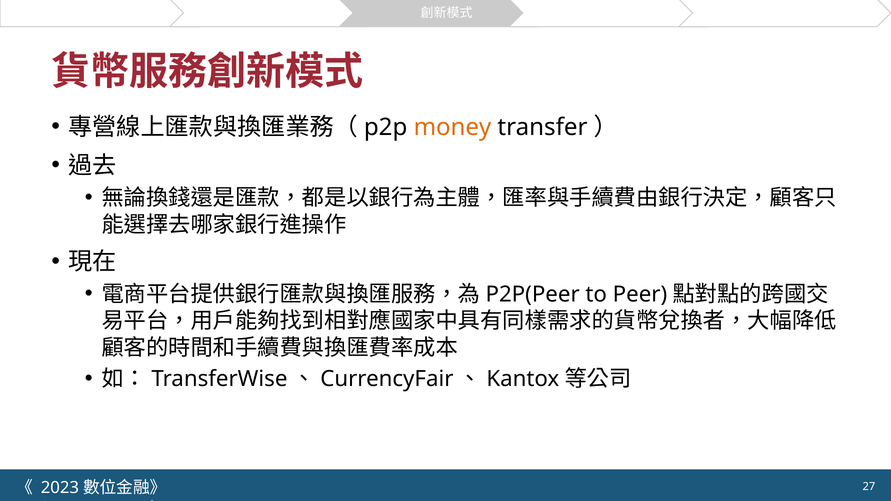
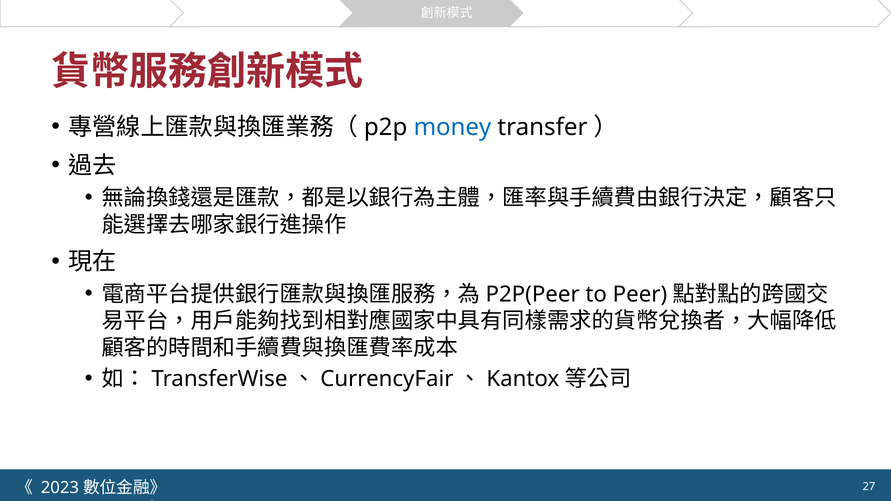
money colour: orange -> blue
